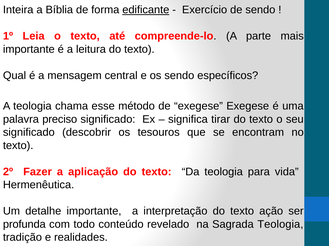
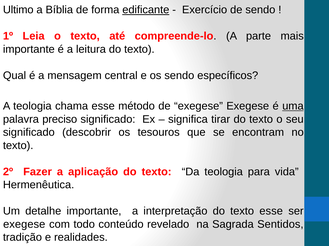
Inteira: Inteira -> Ultimo
uma underline: none -> present
texto ação: ação -> esse
profunda at (24, 225): profunda -> exegese
Sagrada Teologia: Teologia -> Sentidos
